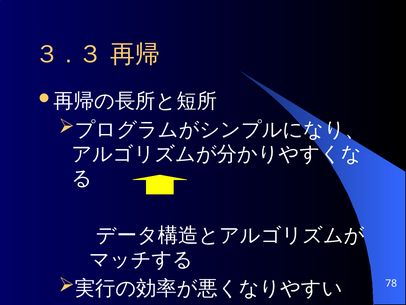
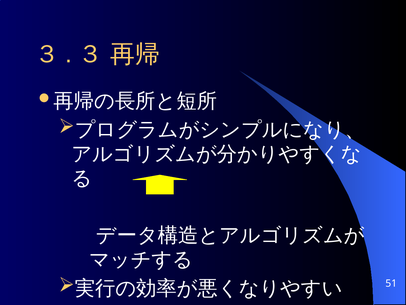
78: 78 -> 51
